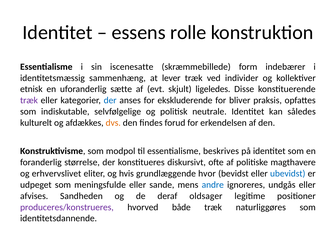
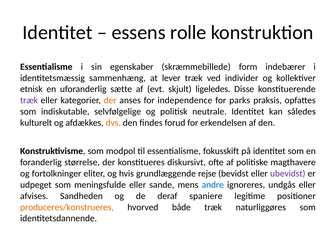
iscenesatte: iscenesatte -> egenskaber
der at (110, 100) colour: blue -> orange
ekskluderende: ekskluderende -> independence
bliver: bliver -> parks
beskrives: beskrives -> fokusskift
erhvervslivet: erhvervslivet -> fortolkninger
hvor: hvor -> rejse
ubevidst colour: blue -> purple
oldsager: oldsager -> spaniere
produceres/konstrueres colour: purple -> orange
